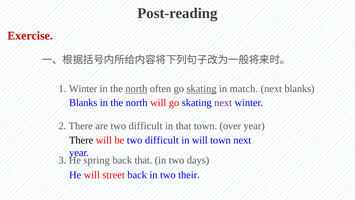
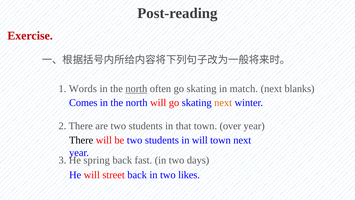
1 Winter: Winter -> Words
skating at (202, 89) underline: present -> none
Blanks at (83, 102): Blanks -> Comes
next at (223, 102) colour: purple -> orange
are two difficult: difficult -> students
be two difficult: difficult -> students
back that: that -> fast
their: their -> likes
